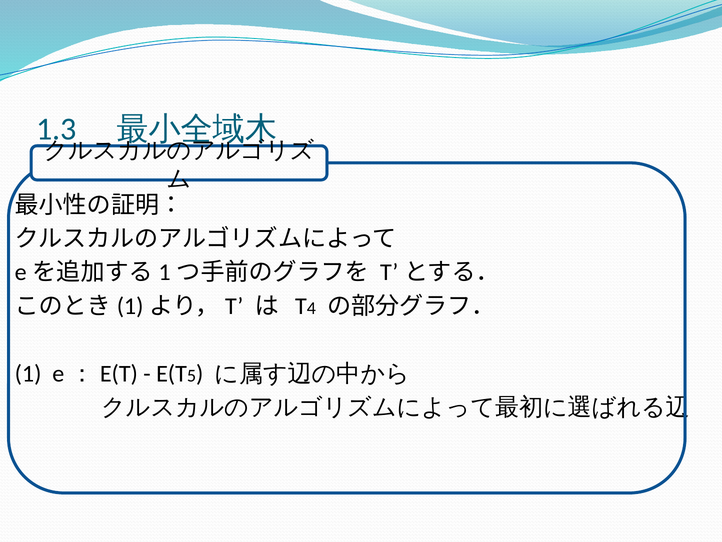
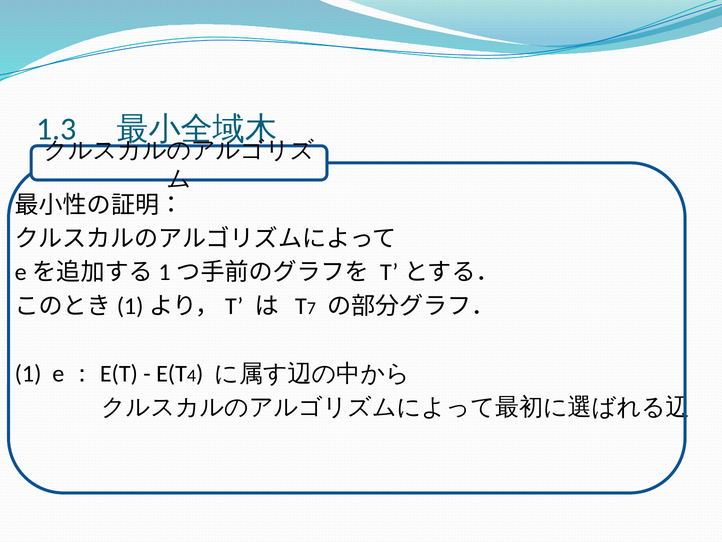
4: 4 -> 7
5: 5 -> 4
